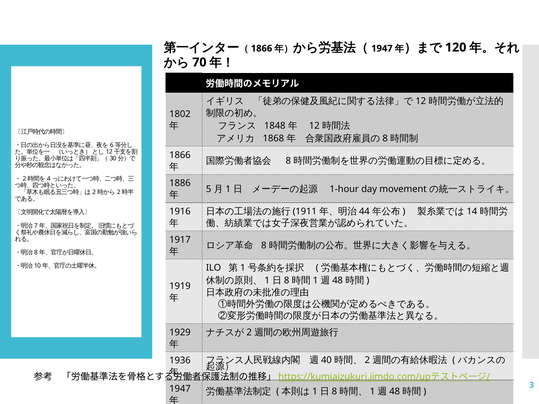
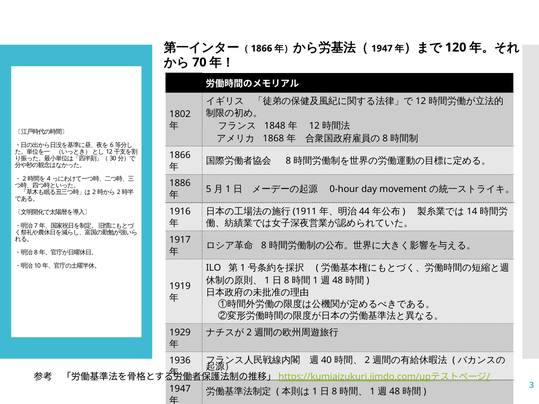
1-hour: 1-hour -> 0-hour
